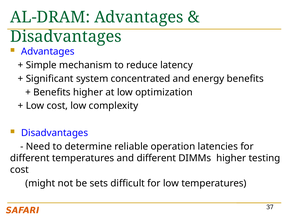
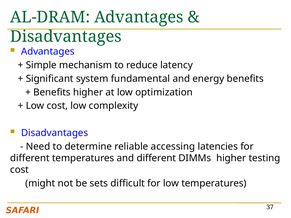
concentrated: concentrated -> fundamental
operation: operation -> accessing
